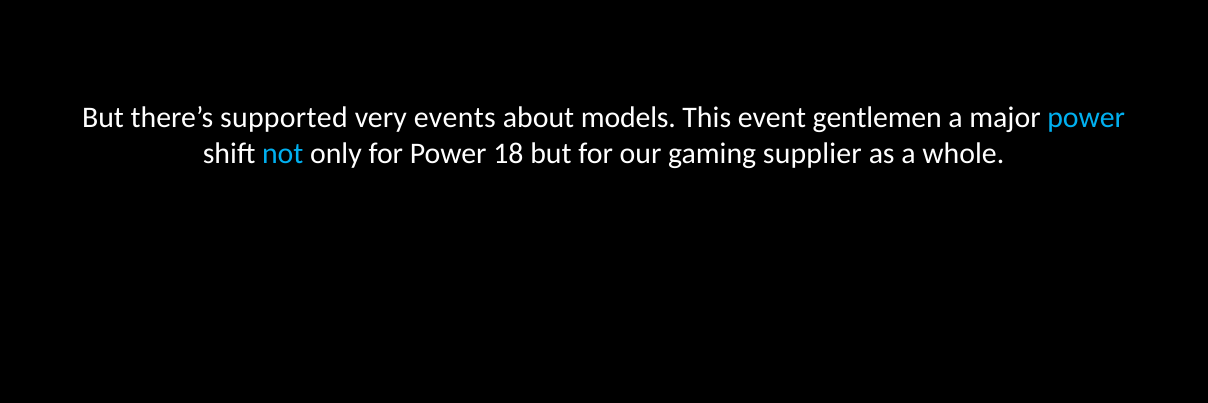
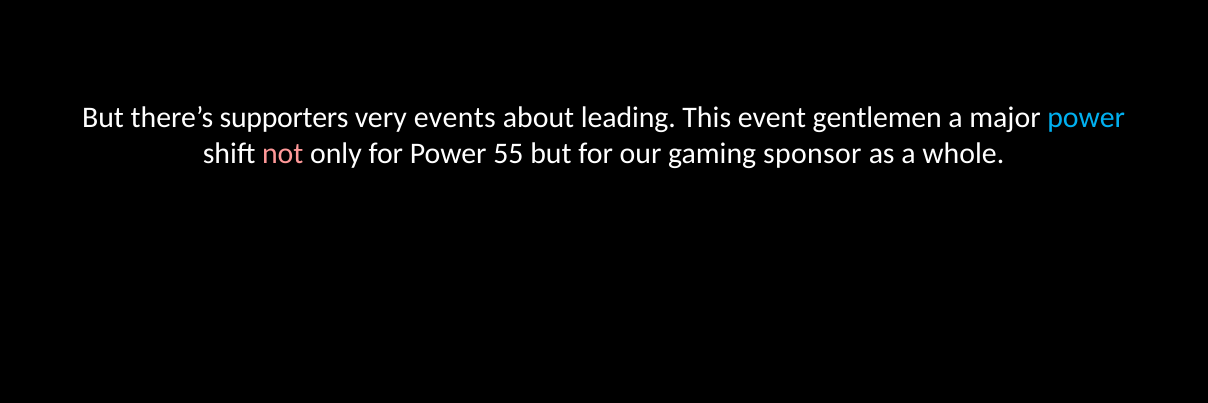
supported: supported -> supporters
models: models -> leading
not colour: light blue -> pink
18: 18 -> 55
supplier: supplier -> sponsor
